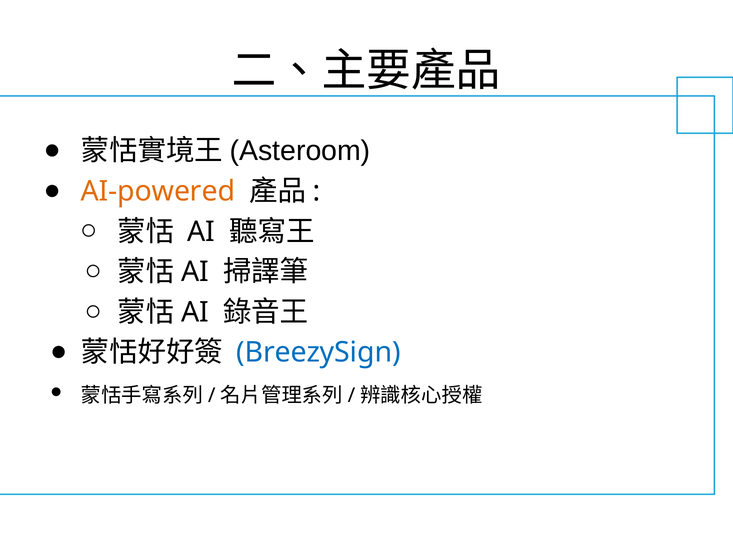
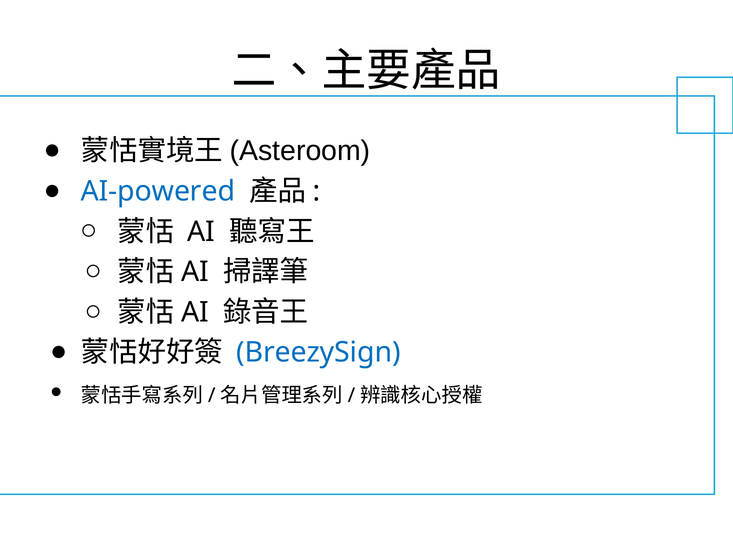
AI-powered colour: orange -> blue
